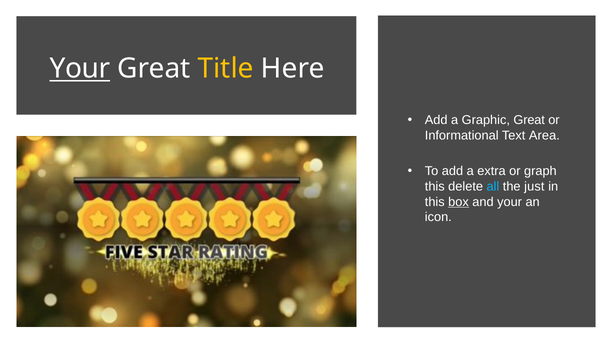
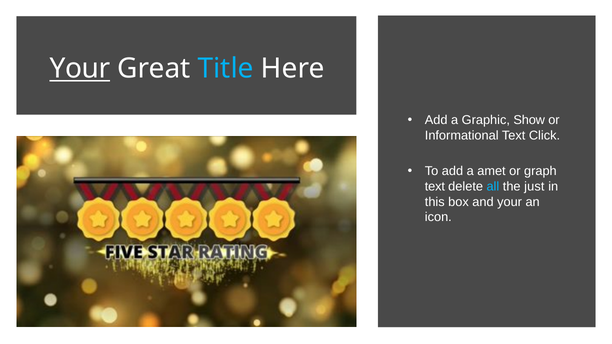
Title colour: yellow -> light blue
Graphic Great: Great -> Show
Area: Area -> Click
extra: extra -> amet
this at (435, 187): this -> text
box underline: present -> none
